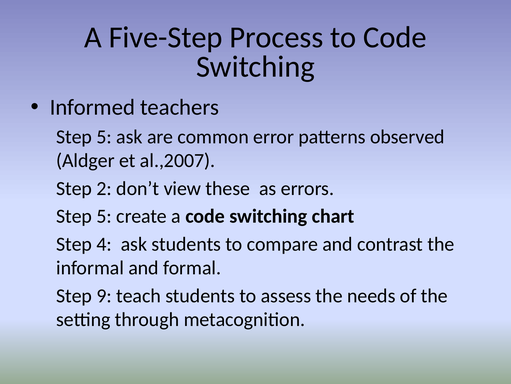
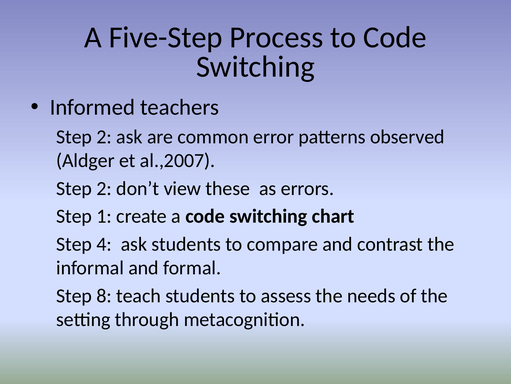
5 at (104, 137): 5 -> 2
5 at (104, 216): 5 -> 1
9: 9 -> 8
